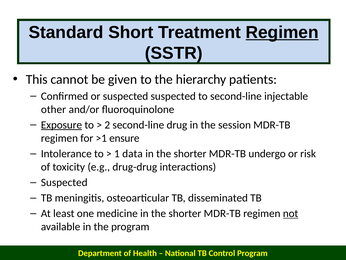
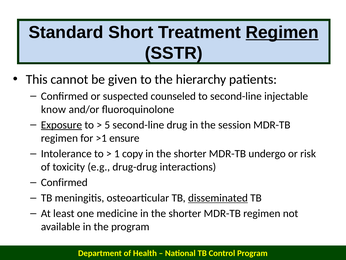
suspected suspected: suspected -> counseled
other: other -> know
2: 2 -> 5
data: data -> copy
Suspected at (64, 182): Suspected -> Confirmed
disseminated underline: none -> present
not underline: present -> none
